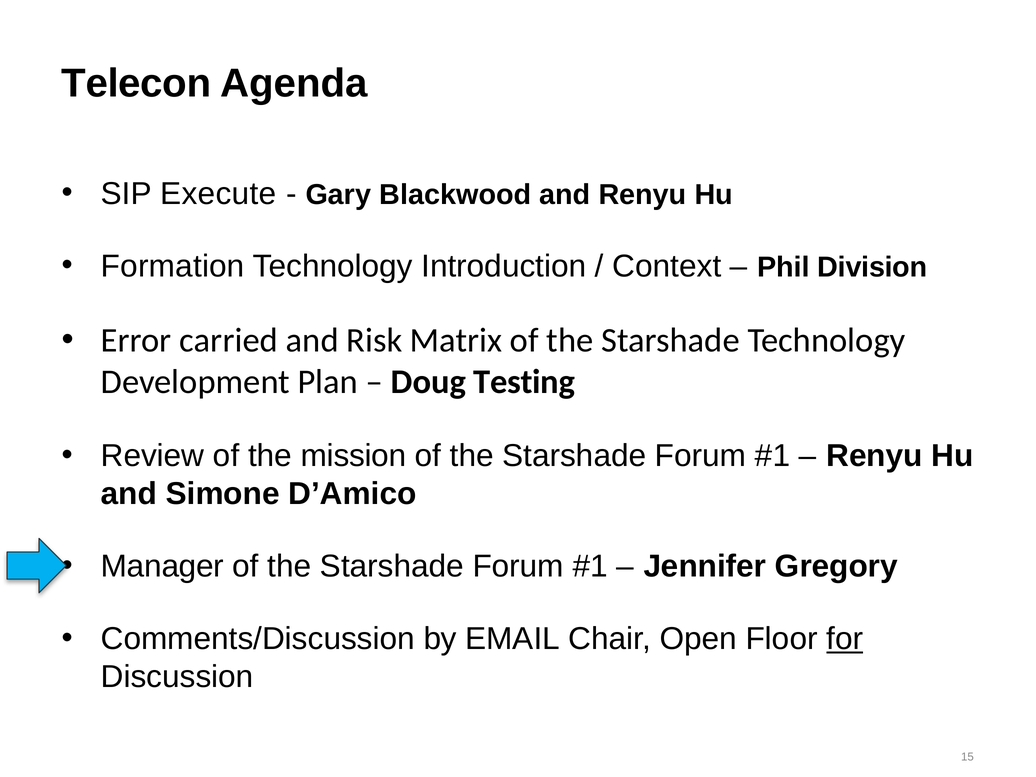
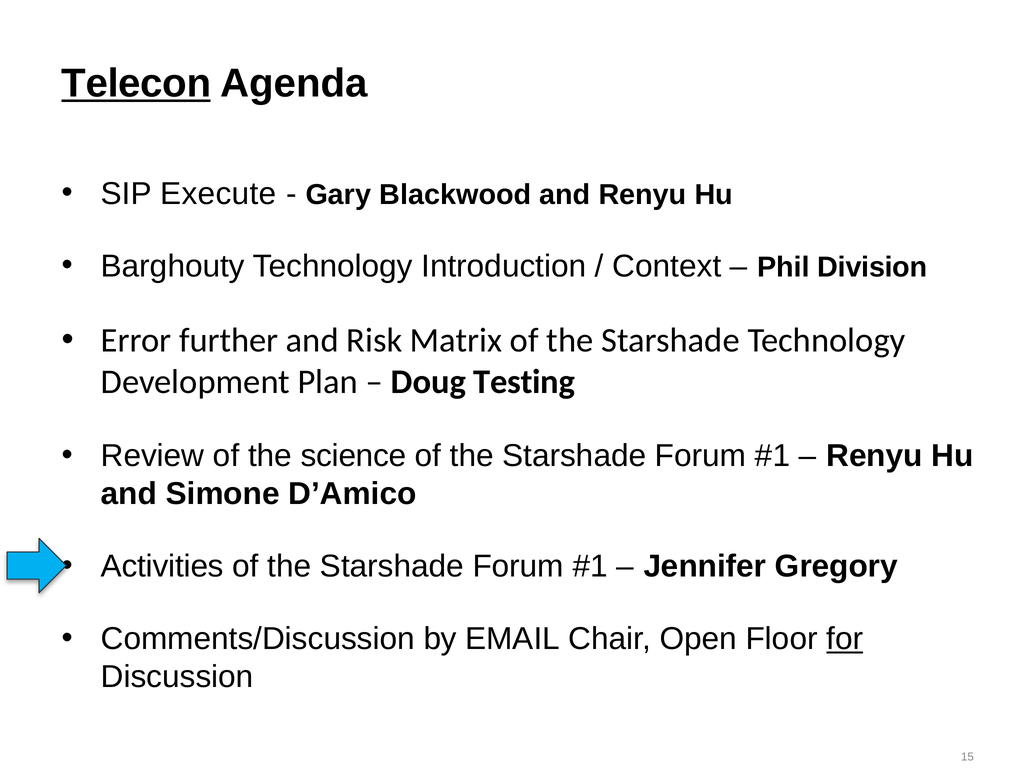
Telecon underline: none -> present
Formation: Formation -> Barghouty
carried: carried -> further
mission: mission -> science
Manager: Manager -> Activities
